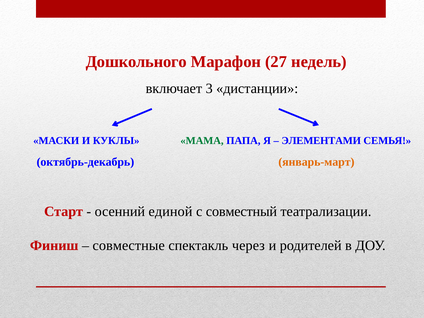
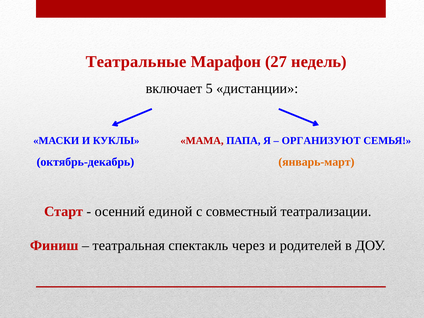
Дошкольного: Дошкольного -> Театральные
3: 3 -> 5
МАМА colour: green -> red
ЭЛЕМЕНТАМИ: ЭЛЕМЕНТАМИ -> ОРГАНИЗУЮТ
совместные: совместные -> театральная
